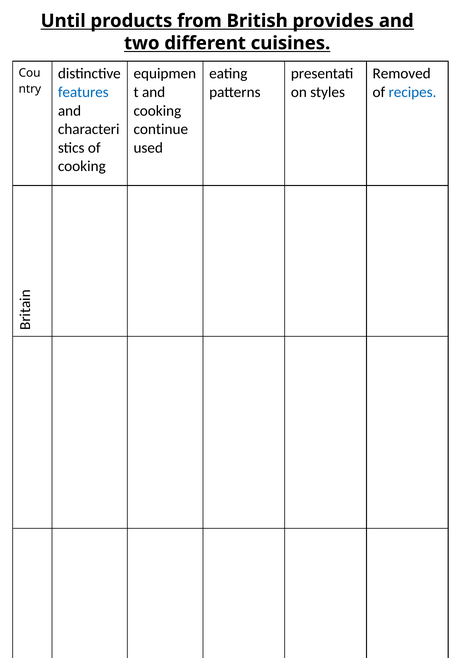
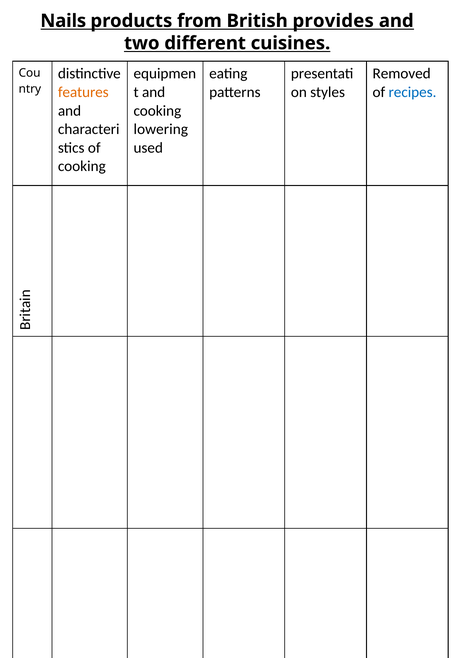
Until: Until -> Nails
features colour: blue -> orange
continue: continue -> lowering
